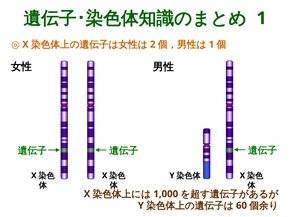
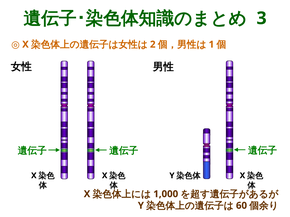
1 at (262, 18): 1 -> 3
